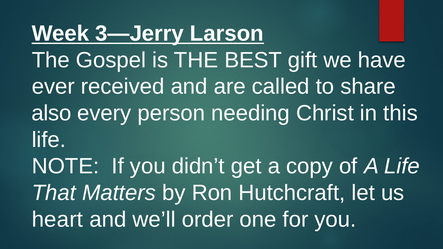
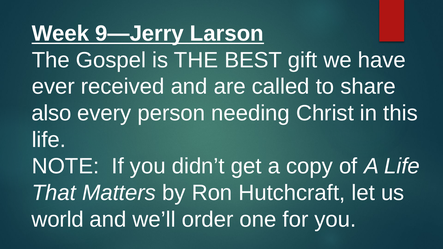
3—Jerry: 3—Jerry -> 9—Jerry
heart: heart -> world
